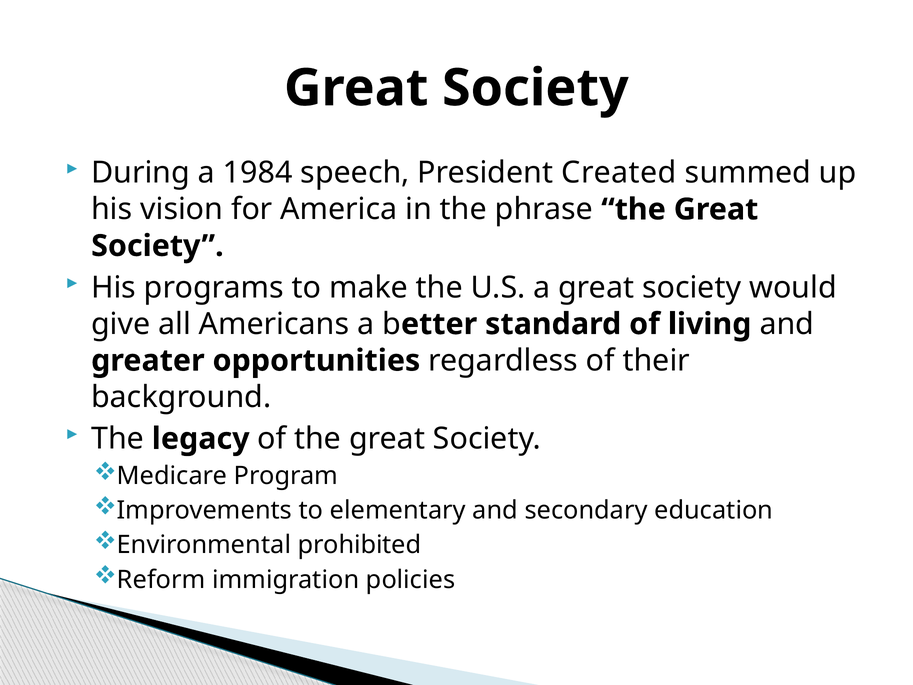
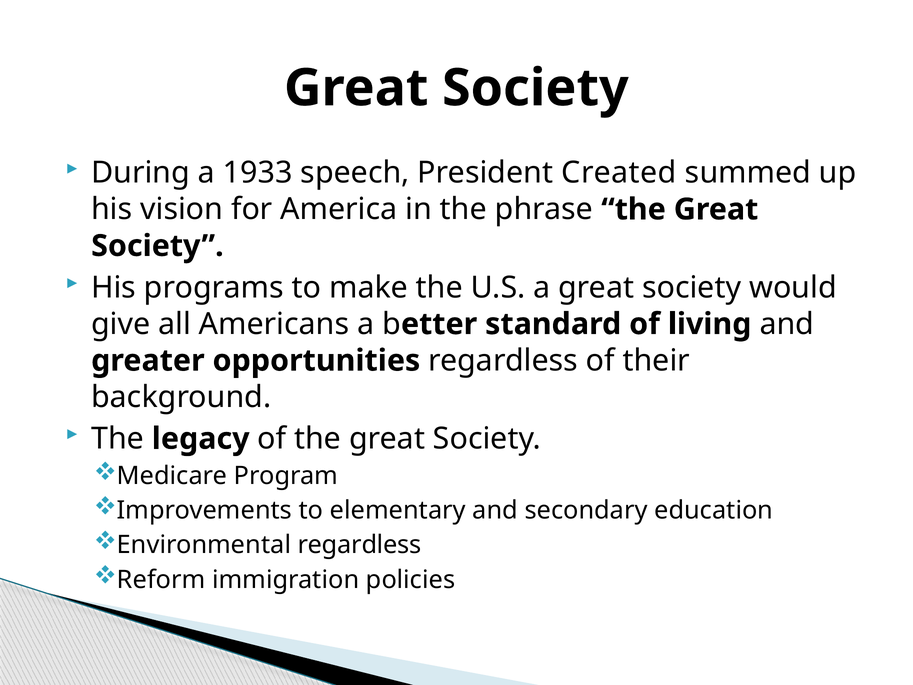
1984: 1984 -> 1933
Environmental prohibited: prohibited -> regardless
